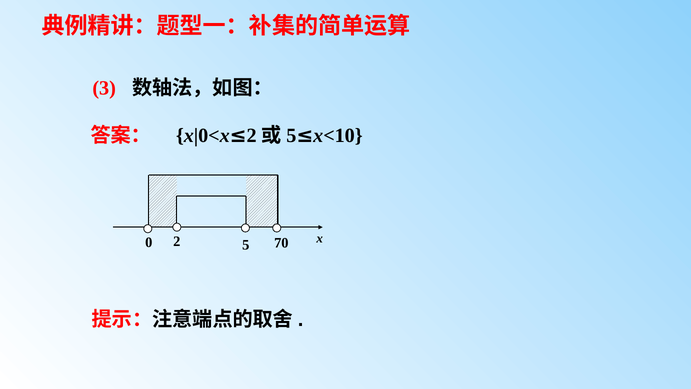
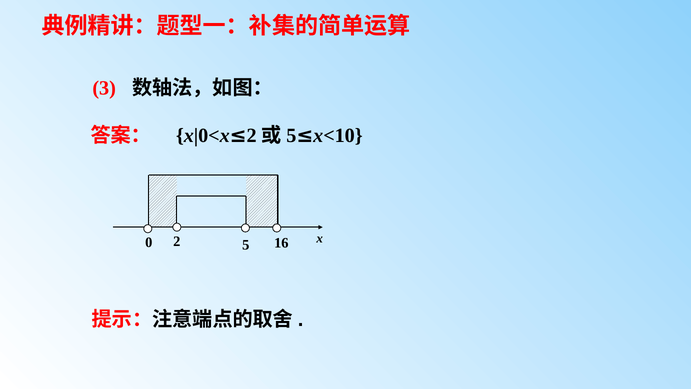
70: 70 -> 16
